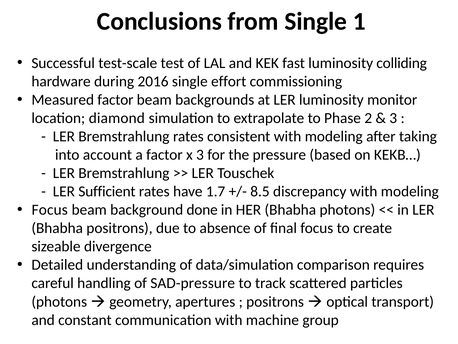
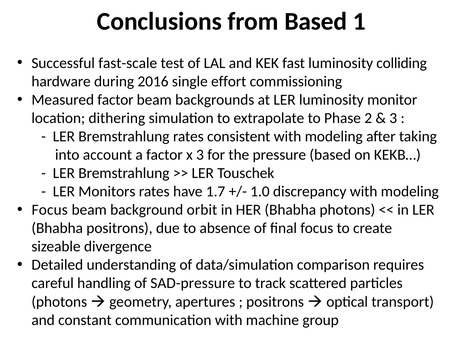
from Single: Single -> Based
test-scale: test-scale -> fast-scale
diamond: diamond -> dithering
Sufficient: Sufficient -> Monitors
8.5: 8.5 -> 1.0
done: done -> orbit
